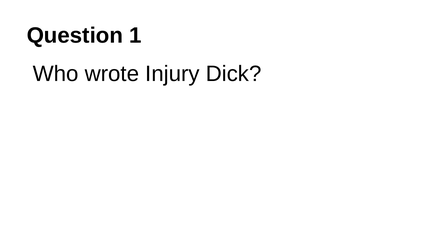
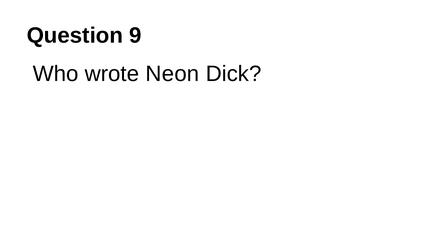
1: 1 -> 9
Injury: Injury -> Neon
